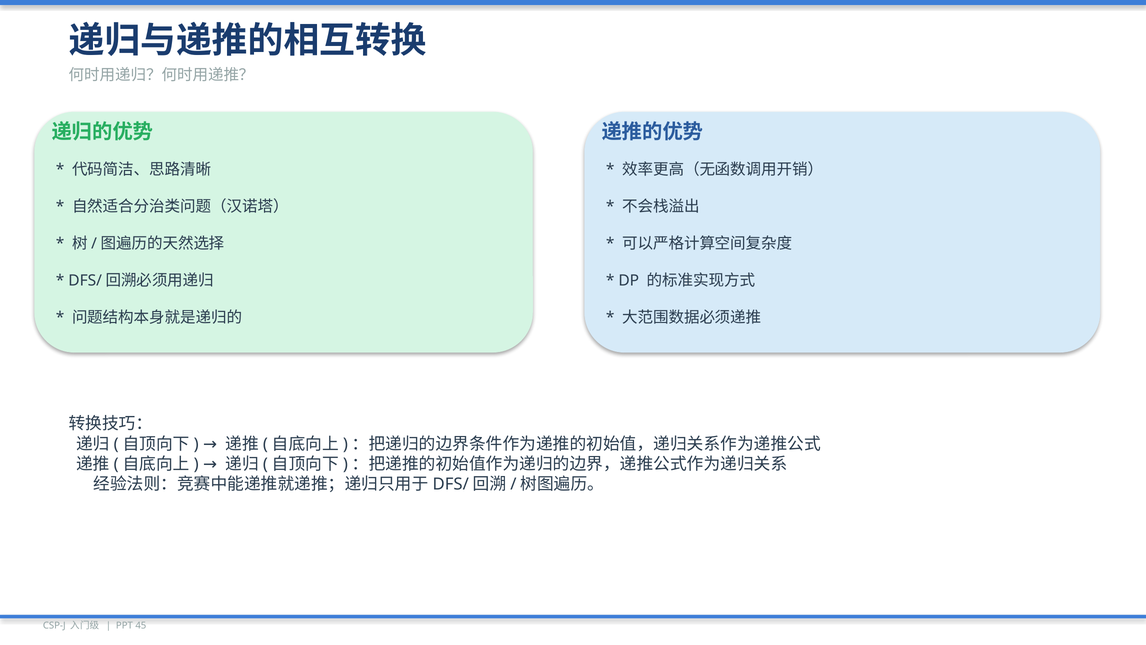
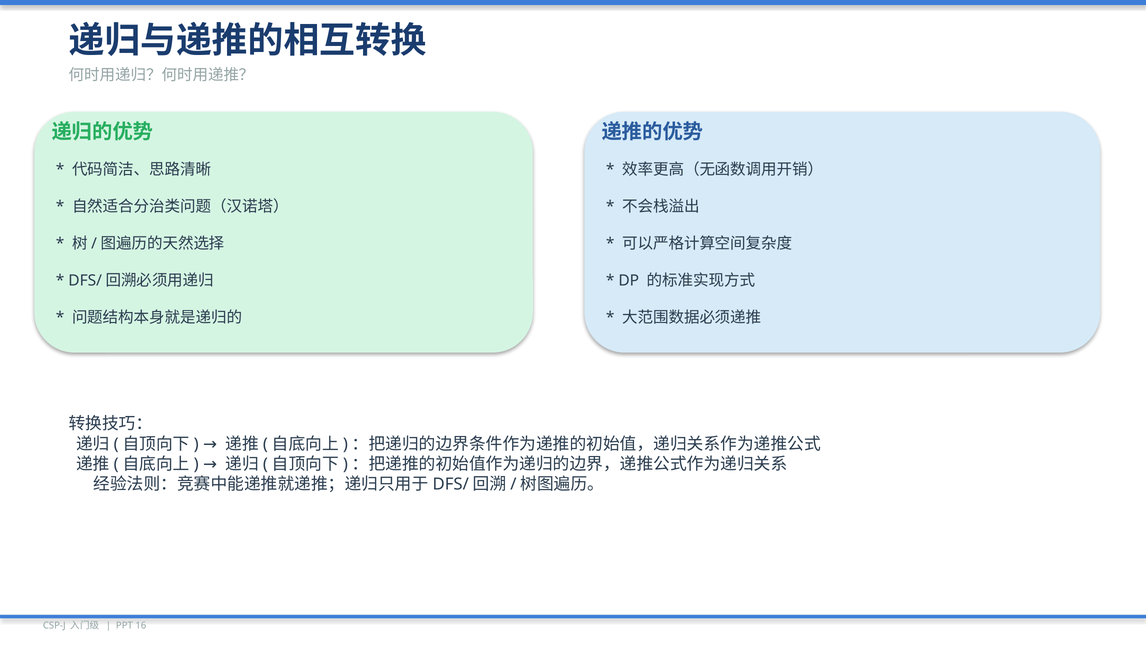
45: 45 -> 16
